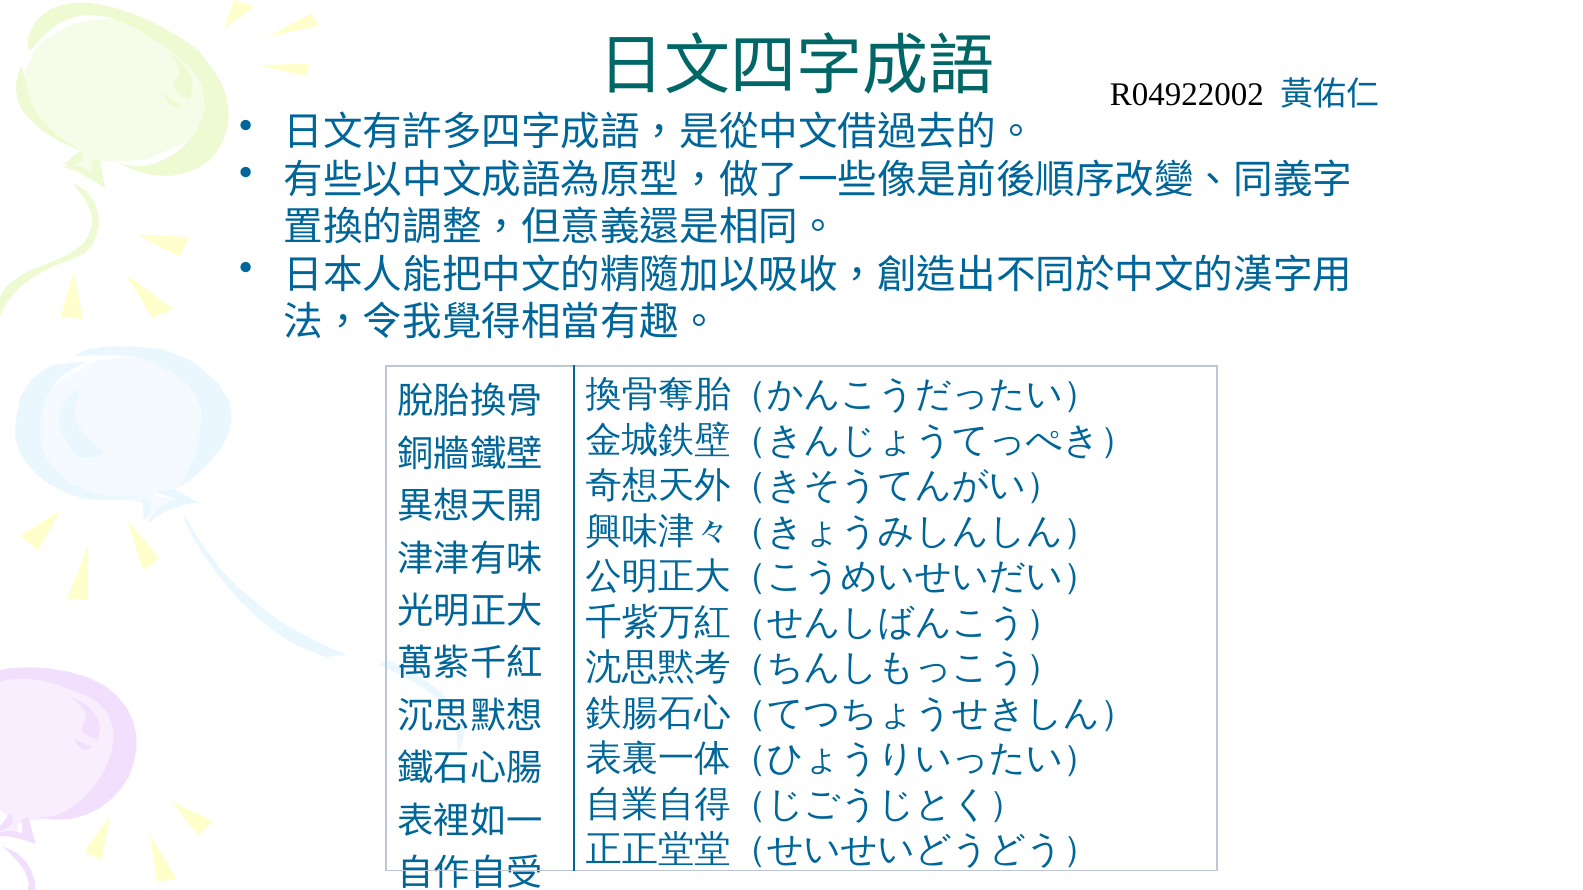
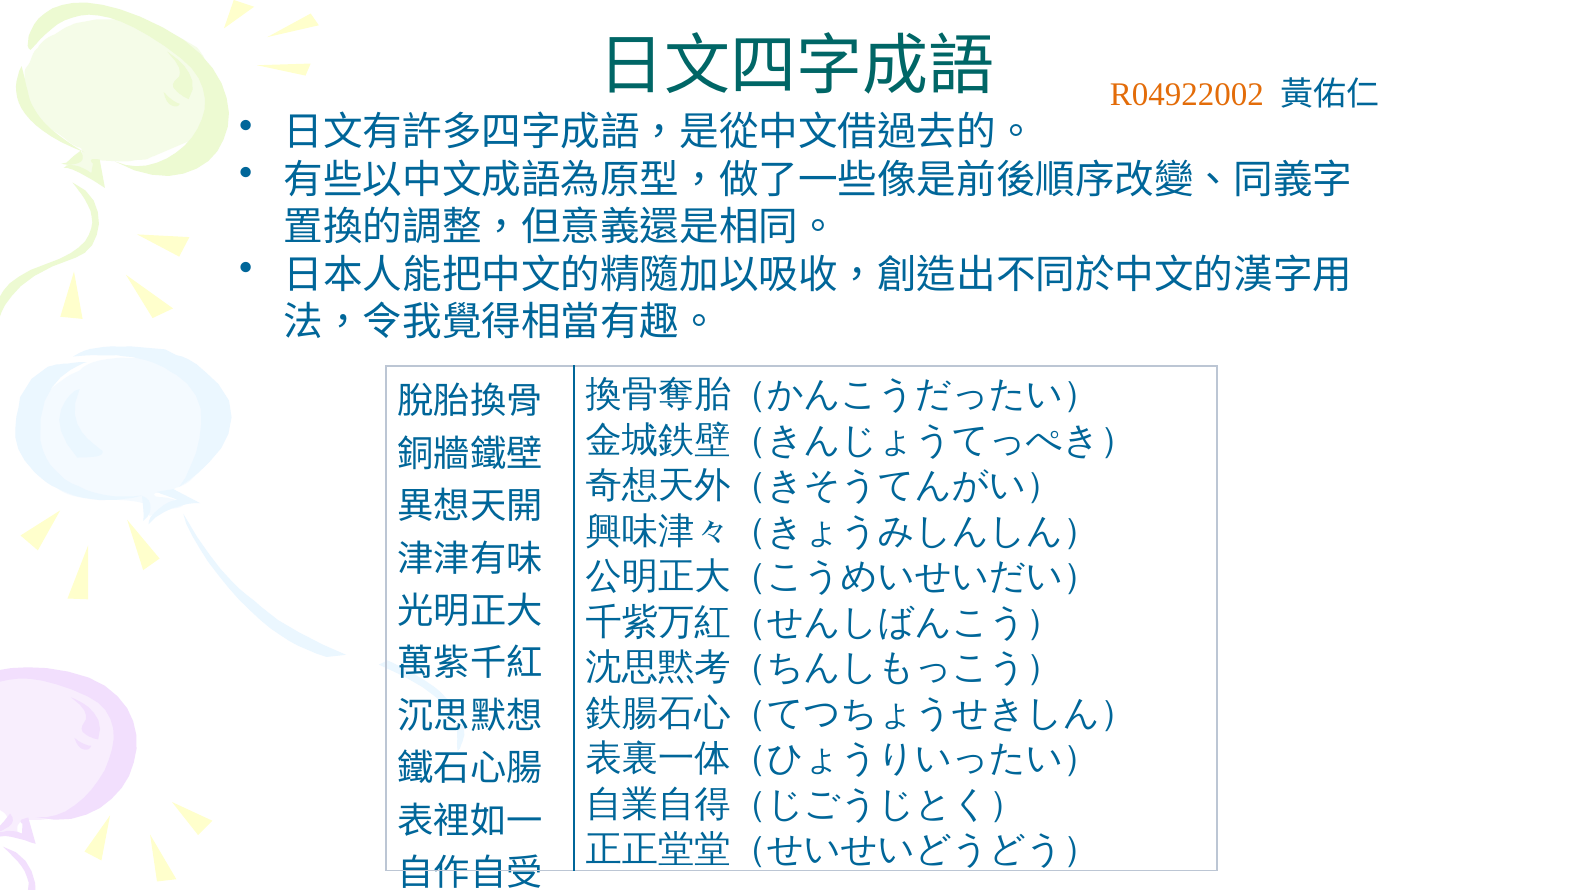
R04922002 colour: black -> orange
